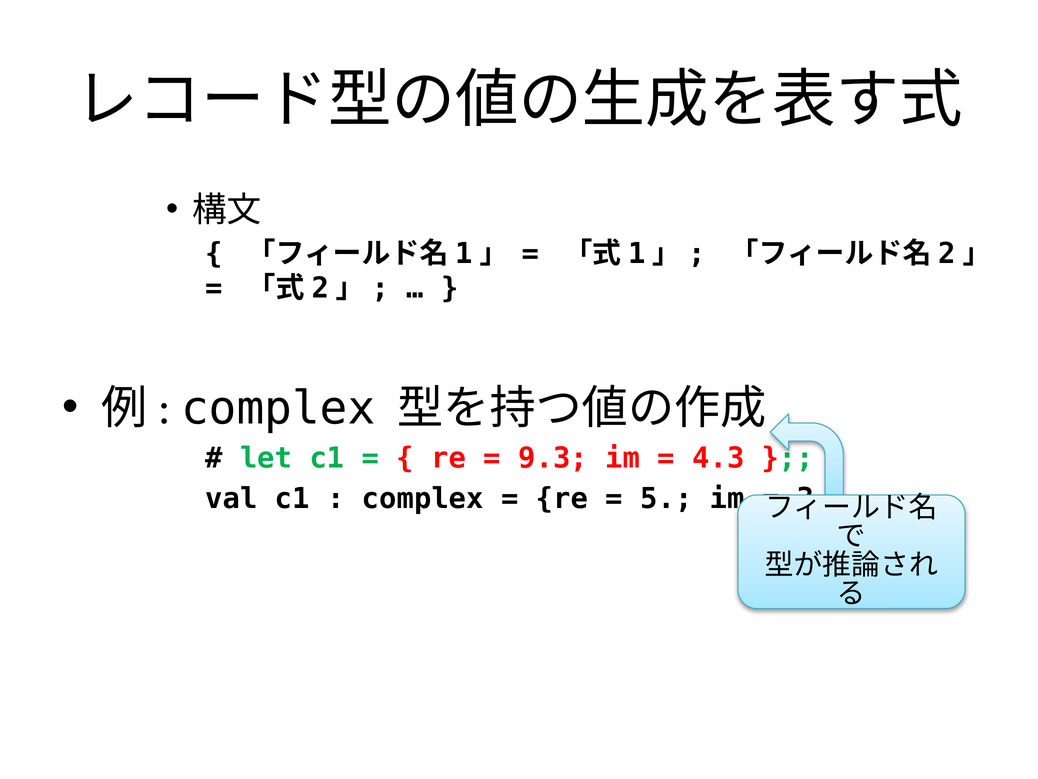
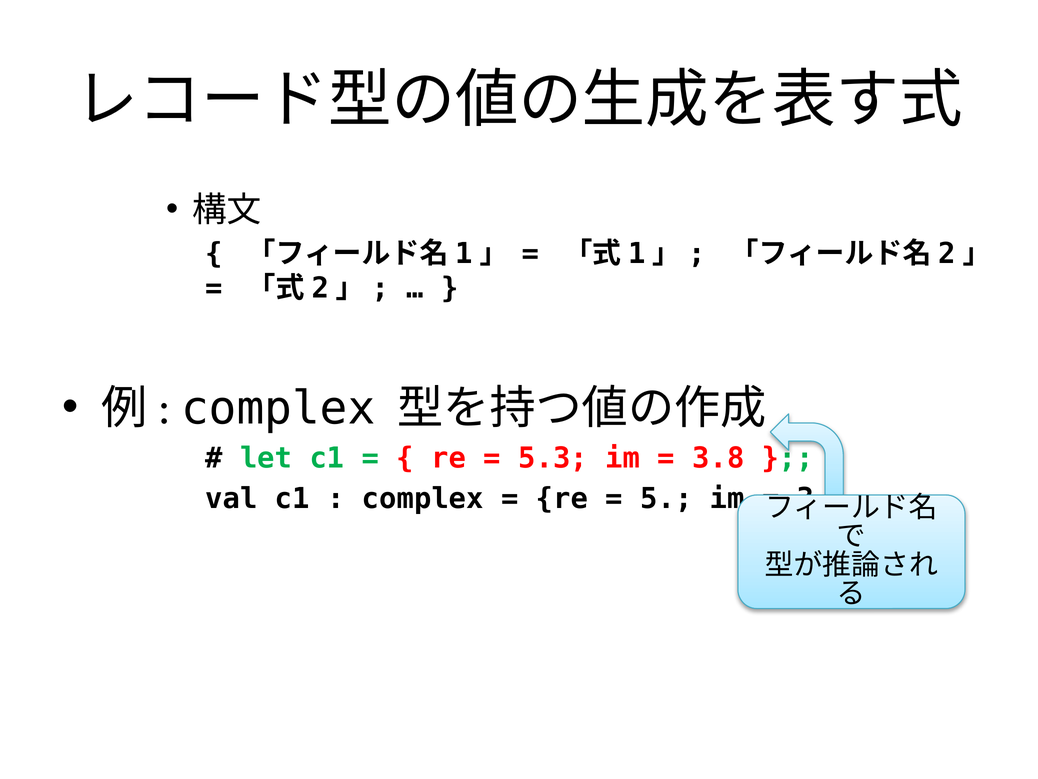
9.3: 9.3 -> 5.3
4.3: 4.3 -> 3.8
